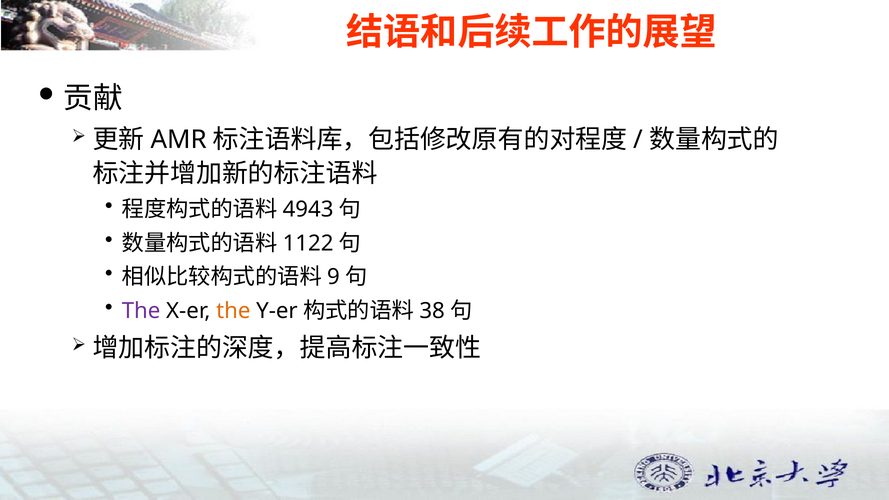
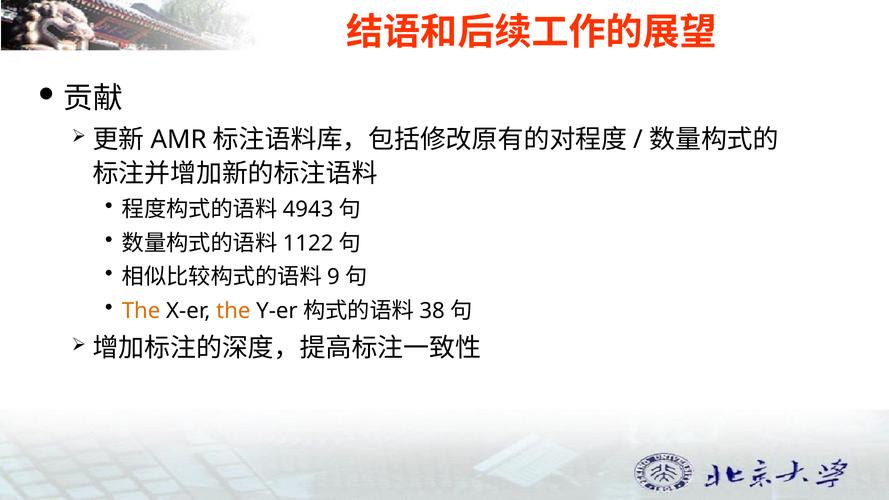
The at (141, 311) colour: purple -> orange
